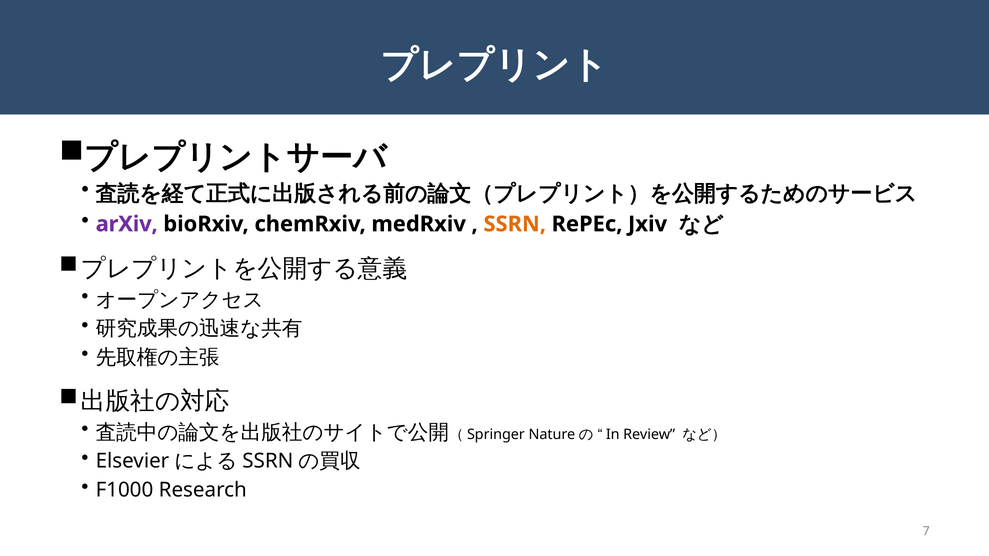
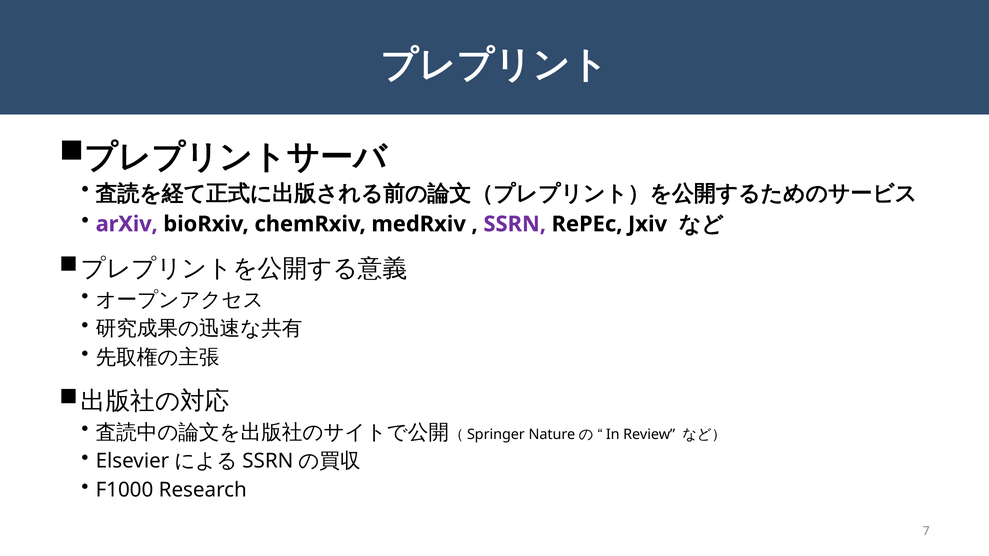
SSRN colour: orange -> purple
